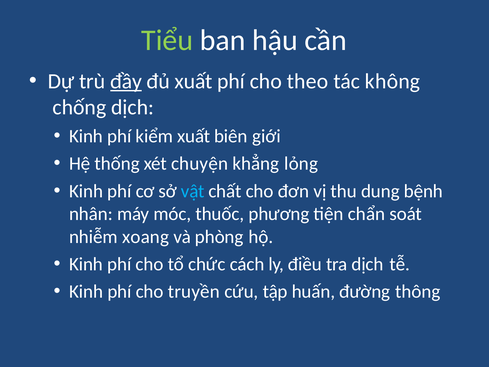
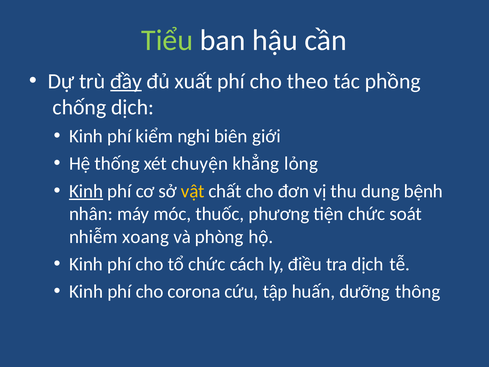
không: không -> phồng
kiểm xuất: xuất -> nghi
Kinh at (86, 191) underline: none -> present
vật colour: light blue -> yellow
tiện chẩn: chẩn -> chức
truyền: truyền -> corona
đường: đường -> dưỡng
